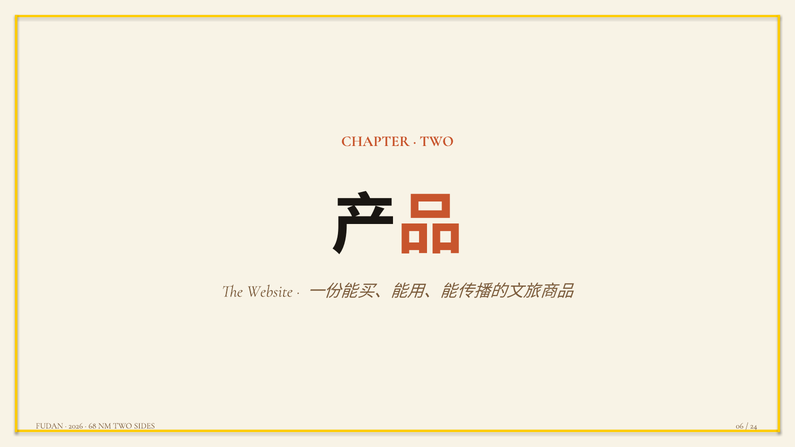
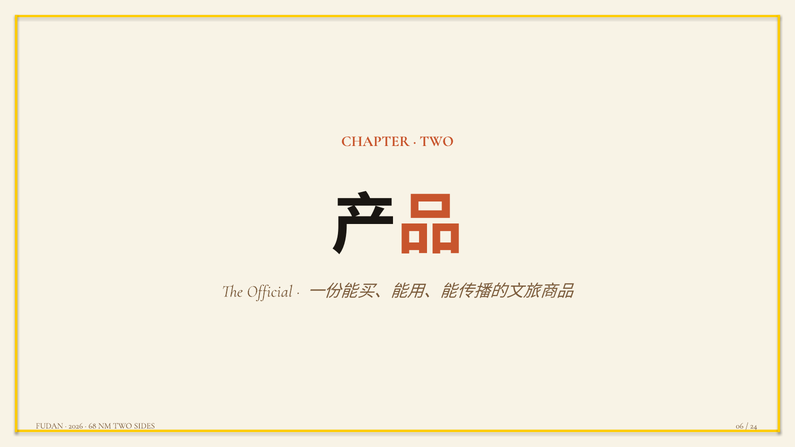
Website: Website -> Official
